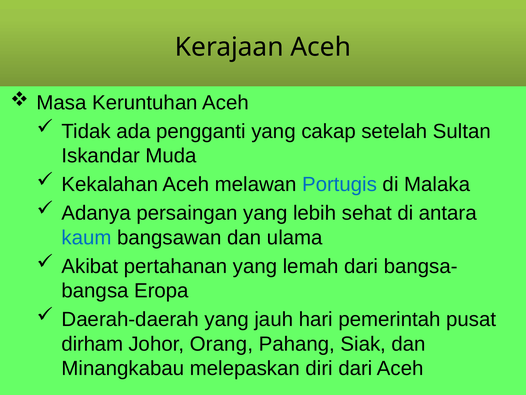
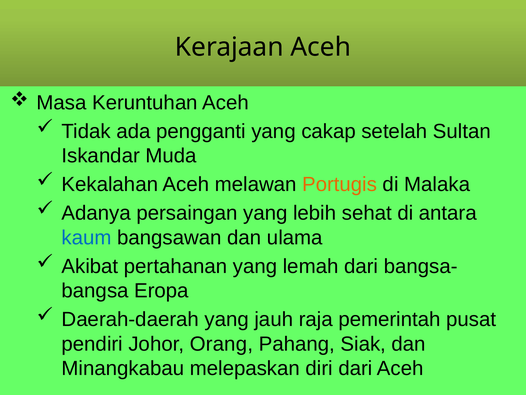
Portugis colour: blue -> orange
hari: hari -> raja
dirham: dirham -> pendiri
